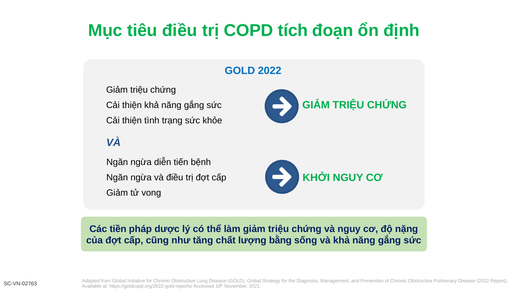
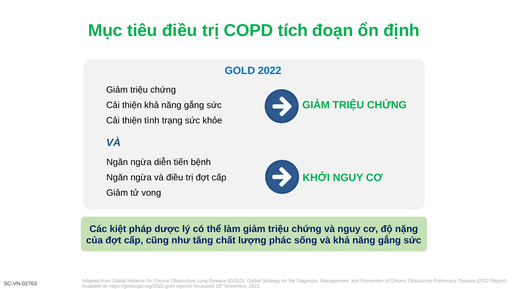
tiền: tiền -> kiệt
bằng: bằng -> phác
